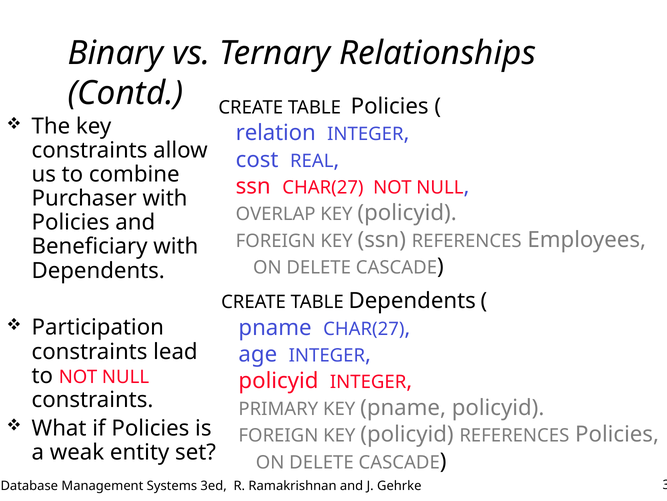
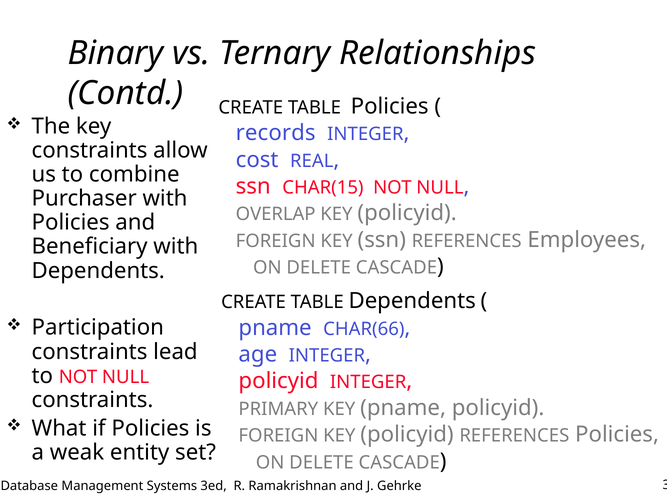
relation: relation -> records
ssn CHAR(27: CHAR(27 -> CHAR(15
pname CHAR(27: CHAR(27 -> CHAR(66
